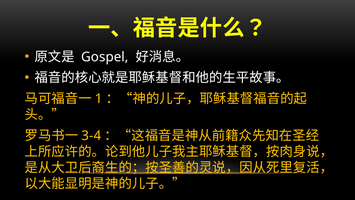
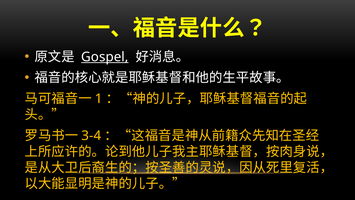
Gospel underline: none -> present
